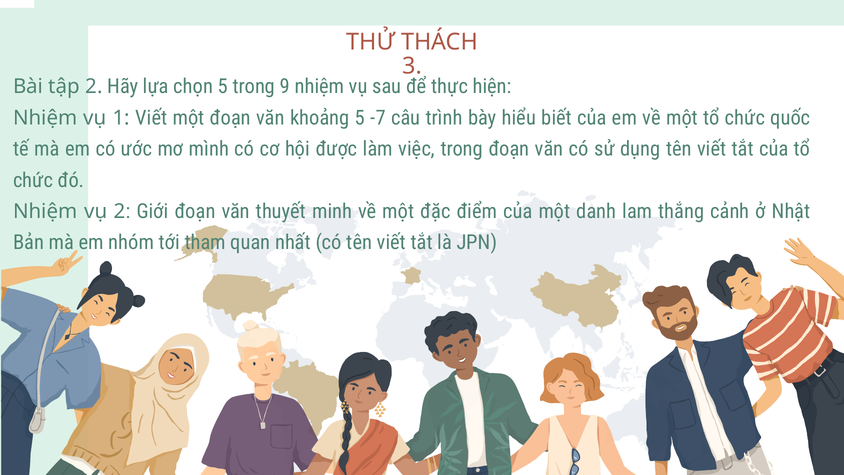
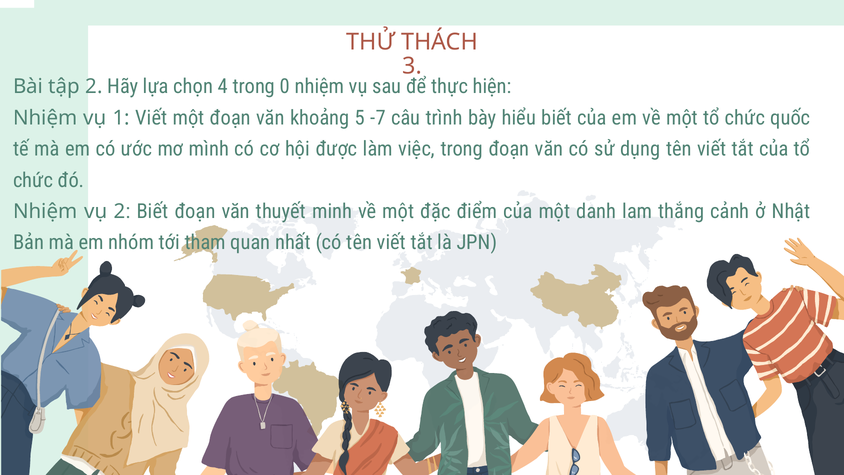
chọn 5: 5 -> 4
9: 9 -> 0
Giới at (152, 211): Giới -> Biết
